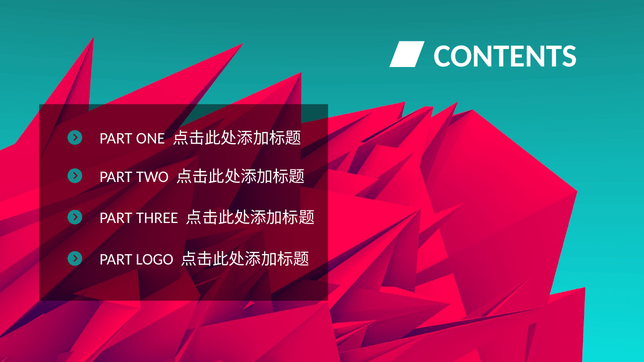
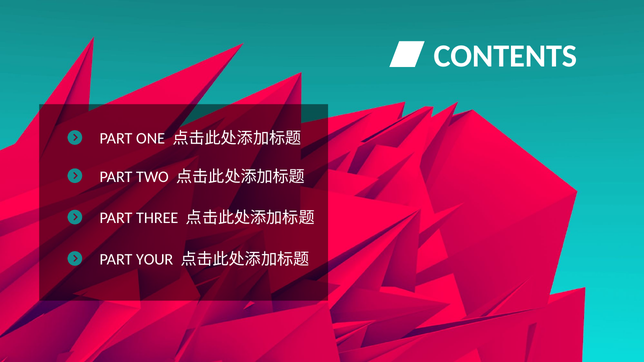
LOGO: LOGO -> YOUR
